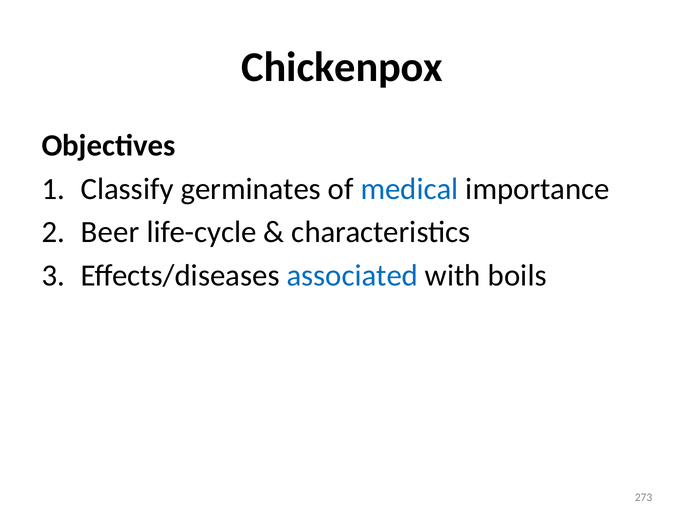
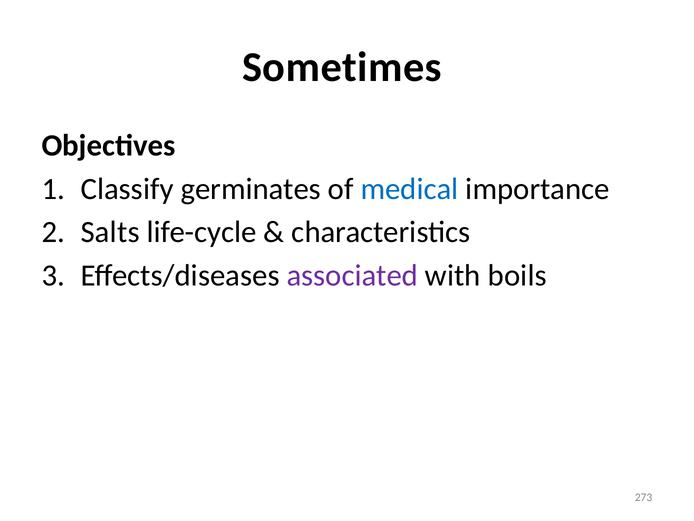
Chickenpox: Chickenpox -> Sometimes
Beer: Beer -> Salts
associated colour: blue -> purple
